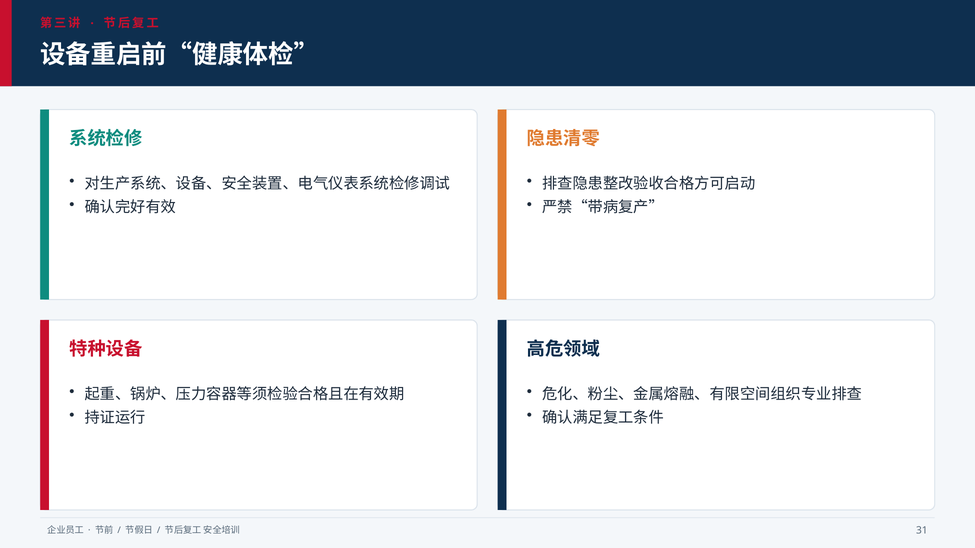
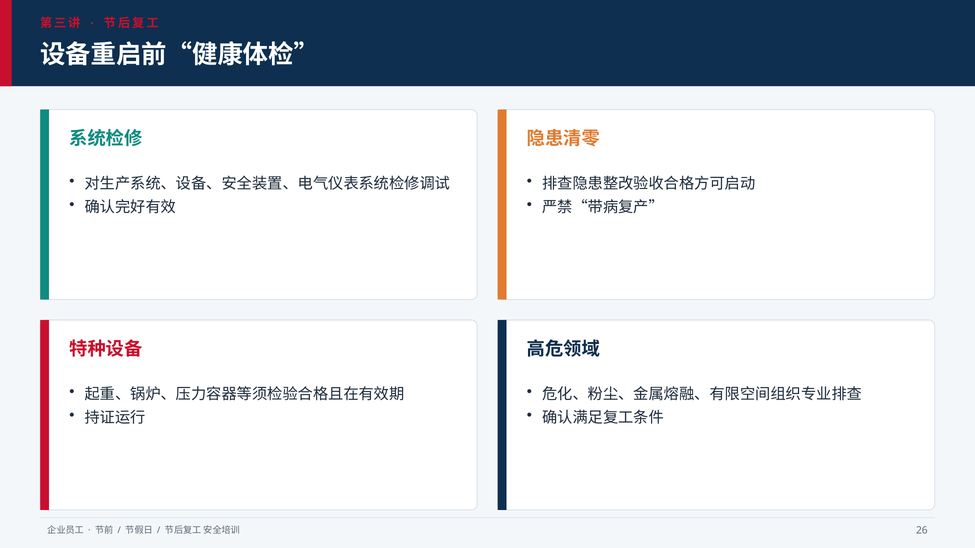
31: 31 -> 26
